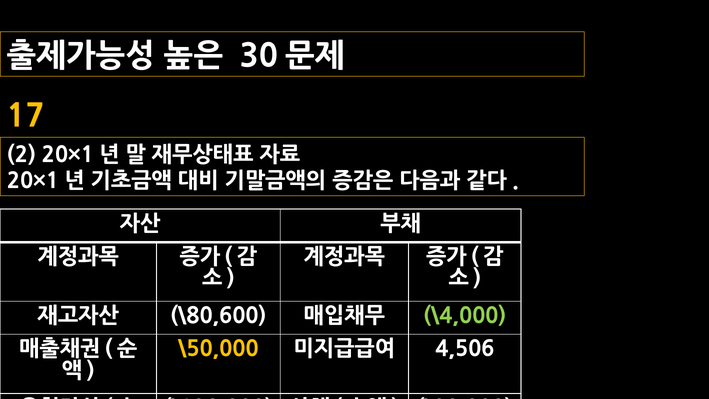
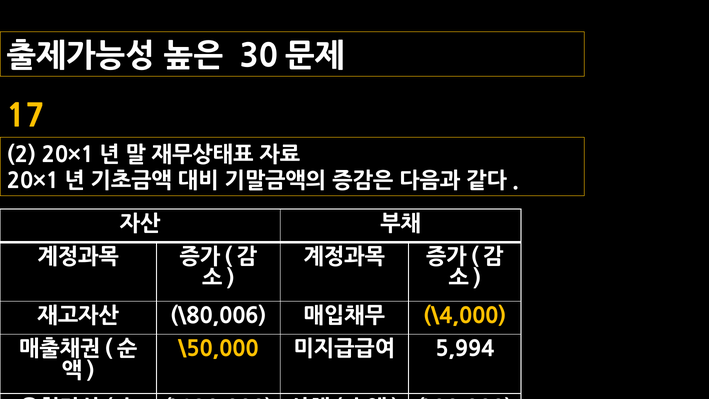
\80,600: \80,600 -> \80,006
\4,000 colour: light green -> yellow
4,506: 4,506 -> 5,994
